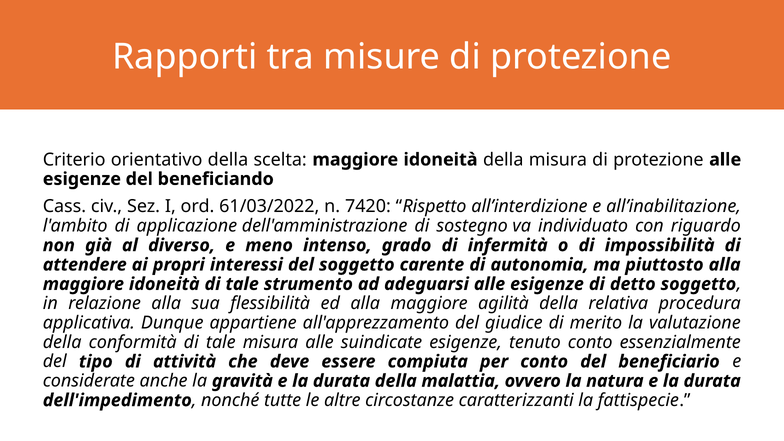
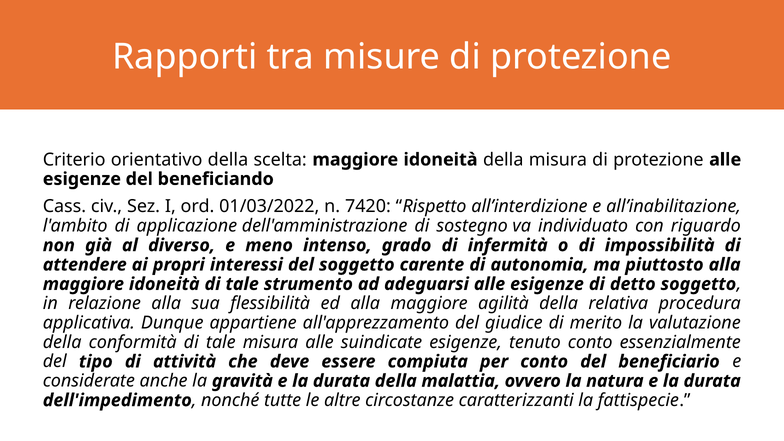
61/03/2022: 61/03/2022 -> 01/03/2022
